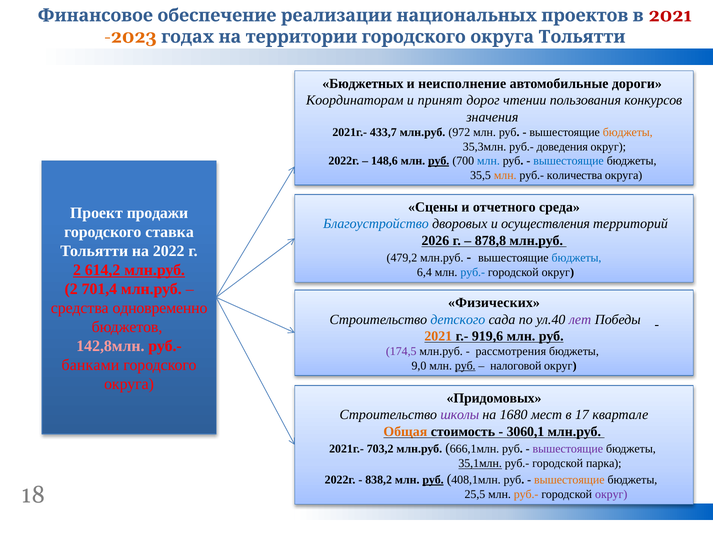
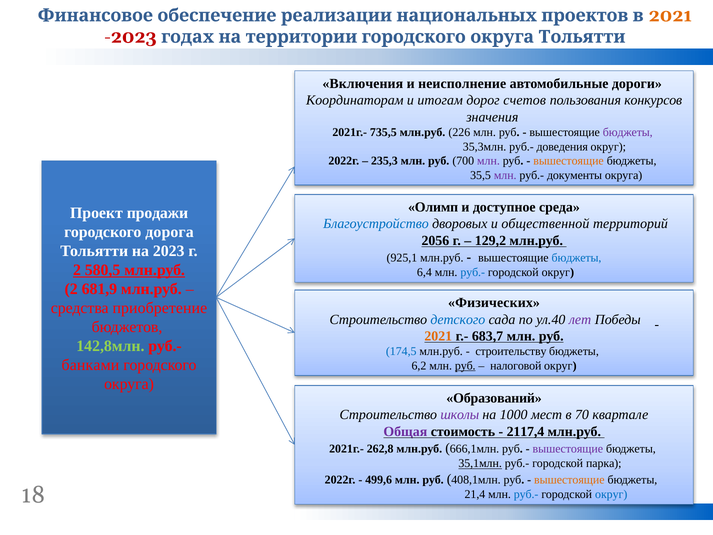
2021 at (670, 15) colour: red -> orange
-2023 colour: orange -> red
Бюджетных: Бюджетных -> Включения
принят: принят -> итогам
чтении: чтении -> счетов
433,7: 433,7 -> 735,5
972: 972 -> 226
бюджеты at (628, 132) colour: orange -> purple
148,6: 148,6 -> 235,3
руб at (439, 161) underline: present -> none
млн at (488, 161) colour: blue -> purple
вышестоящие at (569, 161) colour: blue -> orange
млн at (505, 175) colour: orange -> purple
количества: количества -> документы
Сцены: Сцены -> Олимп
отчетного: отчетного -> доступное
осуществления: осуществления -> общественной
ставка: ставка -> дорога
2026: 2026 -> 2056
878,8: 878,8 -> 129,2
2022: 2022 -> 2023
479,2: 479,2 -> 925,1
614,2: 614,2 -> 580,5
701,4: 701,4 -> 681,9
одновременно: одновременно -> приобретение
919,6: 919,6 -> 683,7
142,8млн colour: pink -> light green
174,5 colour: purple -> blue
рассмотрения: рассмотрения -> строительству
9,0: 9,0 -> 6,2
Придомовых: Придомовых -> Образований
1680: 1680 -> 1000
17: 17 -> 70
Общая colour: orange -> purple
3060,1: 3060,1 -> 2117,4
703,2: 703,2 -> 262,8
838,2: 838,2 -> 499,6
руб at (433, 480) underline: present -> none
25,5: 25,5 -> 21,4
руб.- at (526, 494) colour: orange -> blue
округ at (611, 494) colour: purple -> blue
